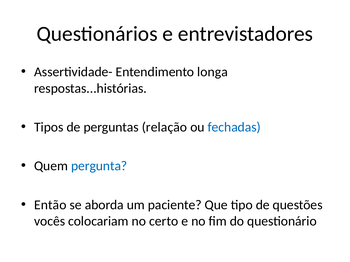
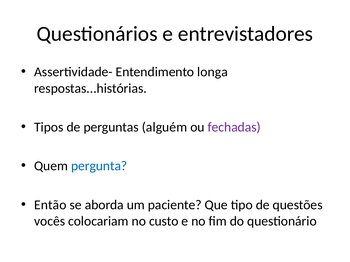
relação: relação -> alguém
fechadas colour: blue -> purple
certo: certo -> custo
